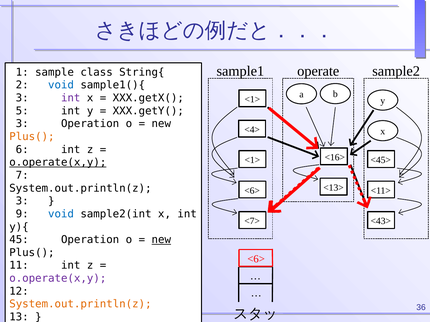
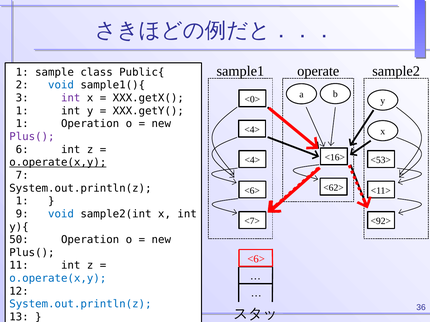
String{: String{ -> Public{
<1> at (252, 100): <1> -> <0>
5 at (22, 111): 5 -> 1
3 at (22, 124): 3 -> 1
Plus( at (32, 137) colour: orange -> purple
<1> at (252, 160): <1> -> <4>
<45>: <45> -> <53>
<13>: <13> -> <62>
3 at (22, 201): 3 -> 1
<43>: <43> -> <92>
45: 45 -> 50
new at (161, 240) underline: present -> none
o.operate(x,y at (58, 279) colour: purple -> blue
System.out.println(z at (80, 305) colour: orange -> blue
